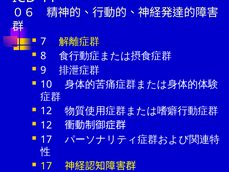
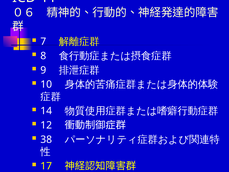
12 at (46, 111): 12 -> 14
17 at (46, 139): 17 -> 38
